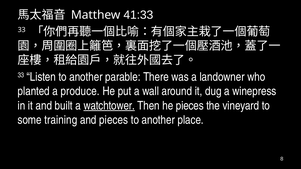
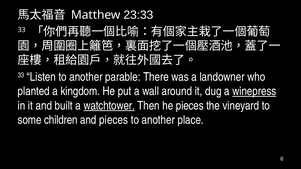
41:33: 41:33 -> 23:33
produce: produce -> kingdom
winepress underline: none -> present
training: training -> children
